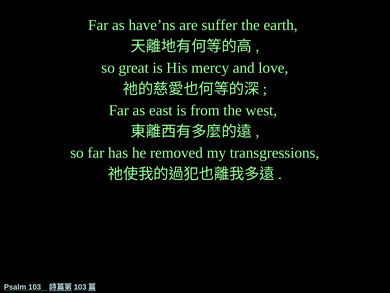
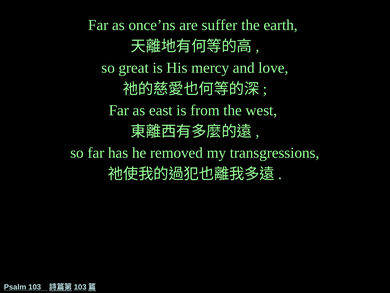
have’ns: have’ns -> once’ns
